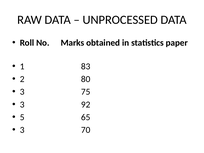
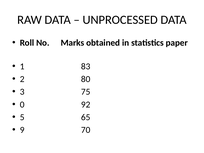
3 at (22, 105): 3 -> 0
3 at (22, 130): 3 -> 9
